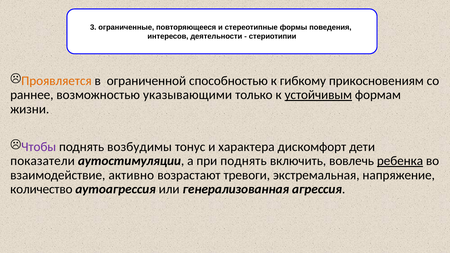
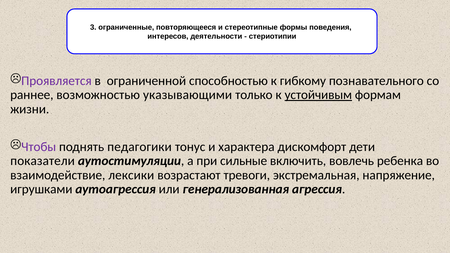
Проявляется colour: orange -> purple
прикосновениям: прикосновениям -> познавательного
возбудимы: возбудимы -> педагогики
при поднять: поднять -> сильные
ребенка underline: present -> none
активно: активно -> лексики
количество: количество -> игрушками
